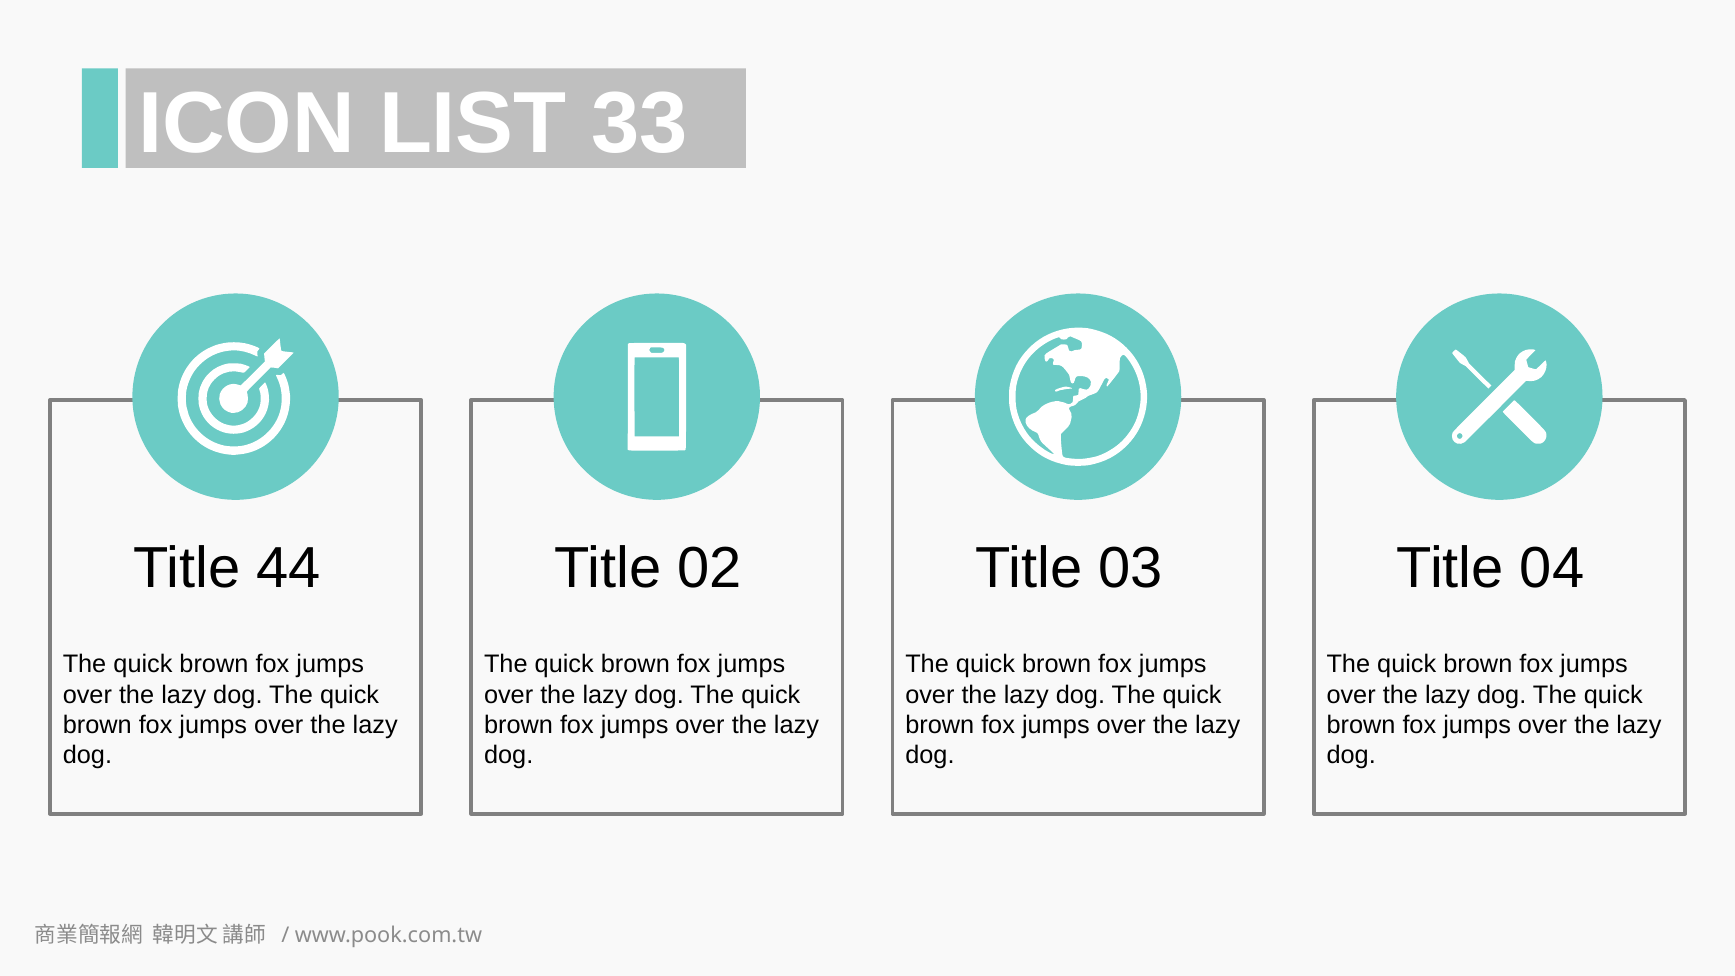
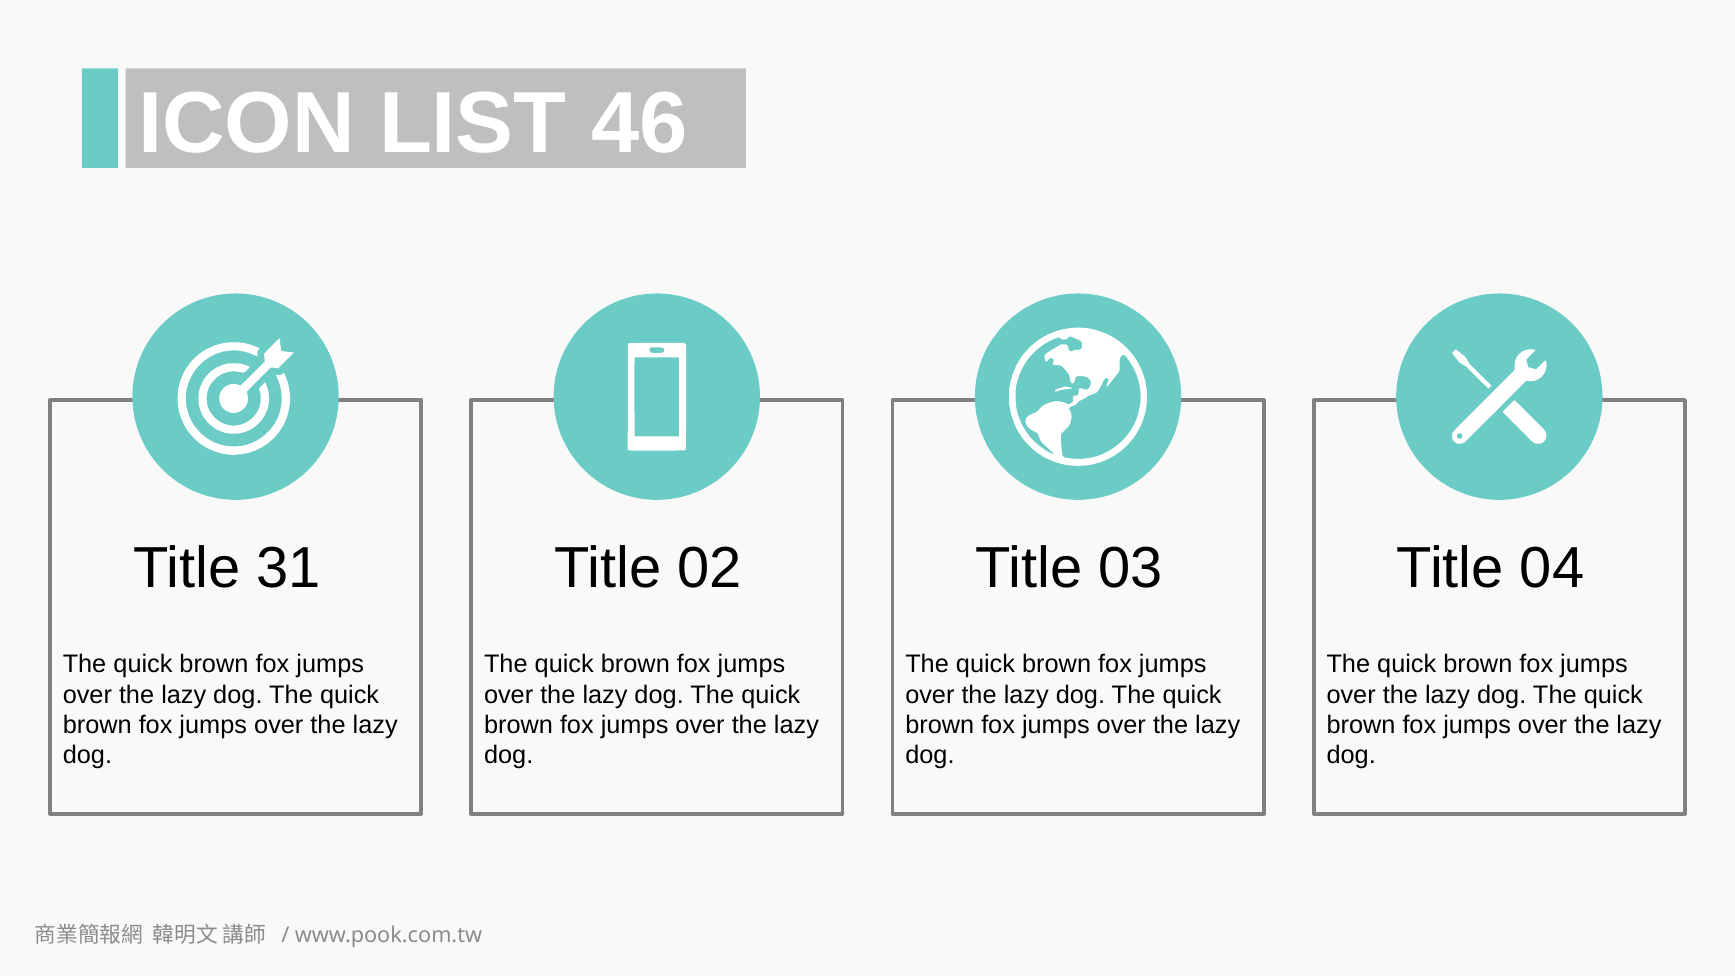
33: 33 -> 46
44: 44 -> 31
